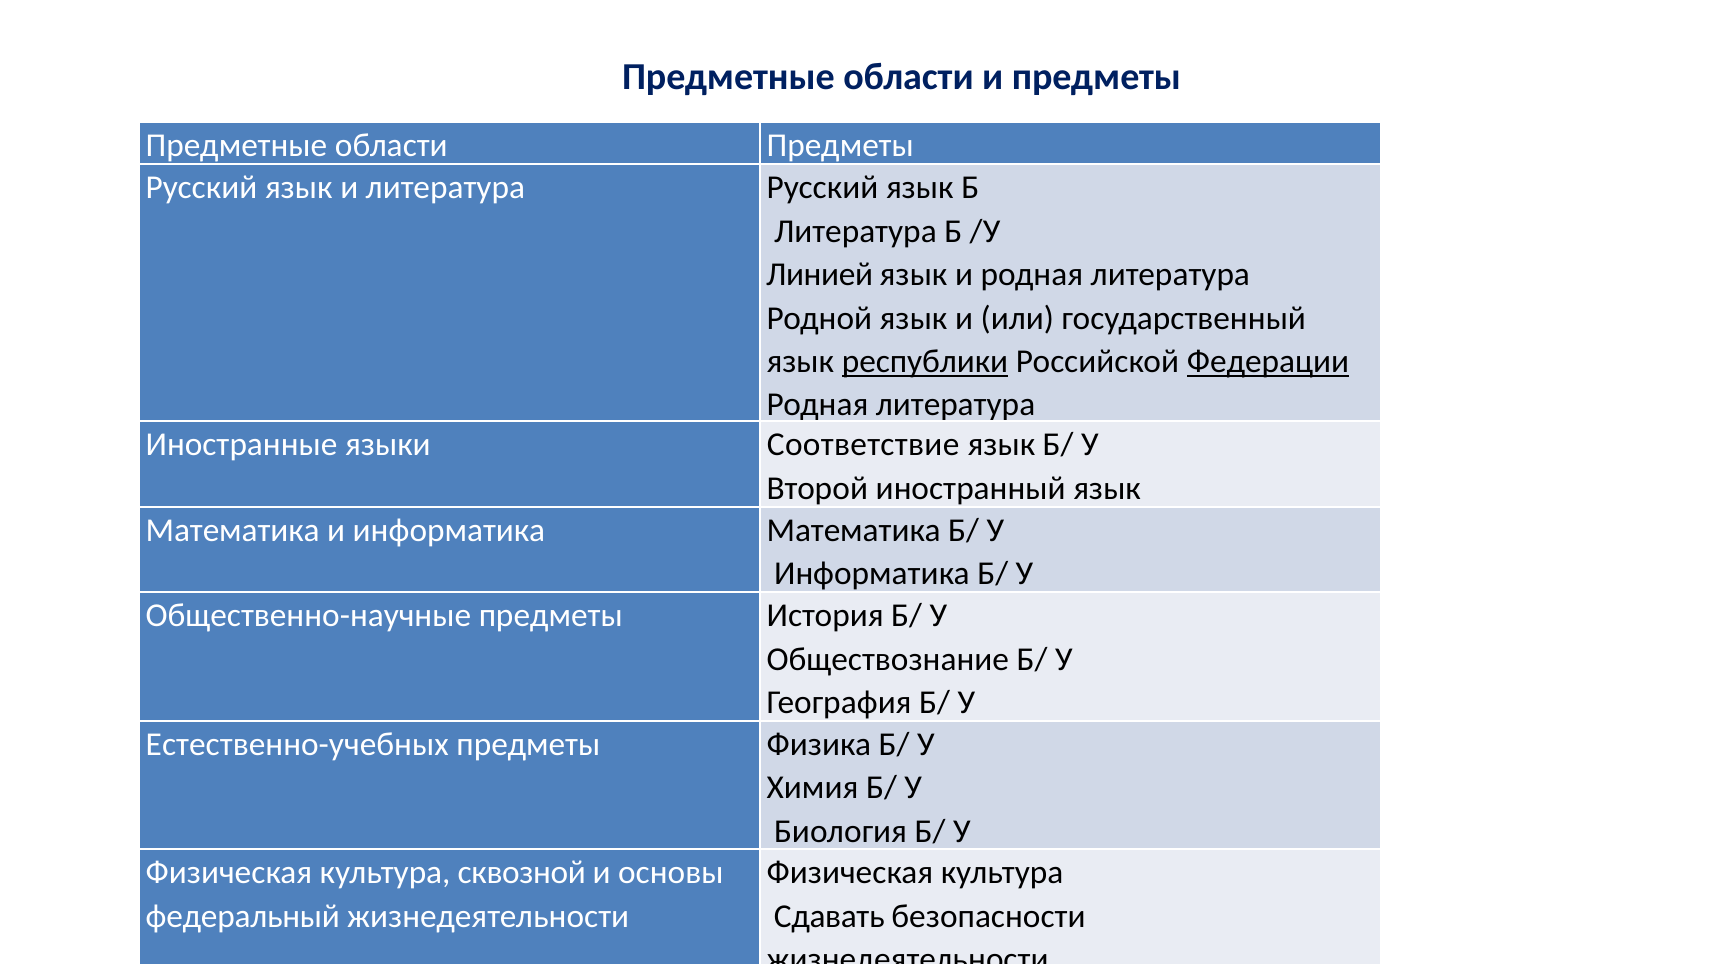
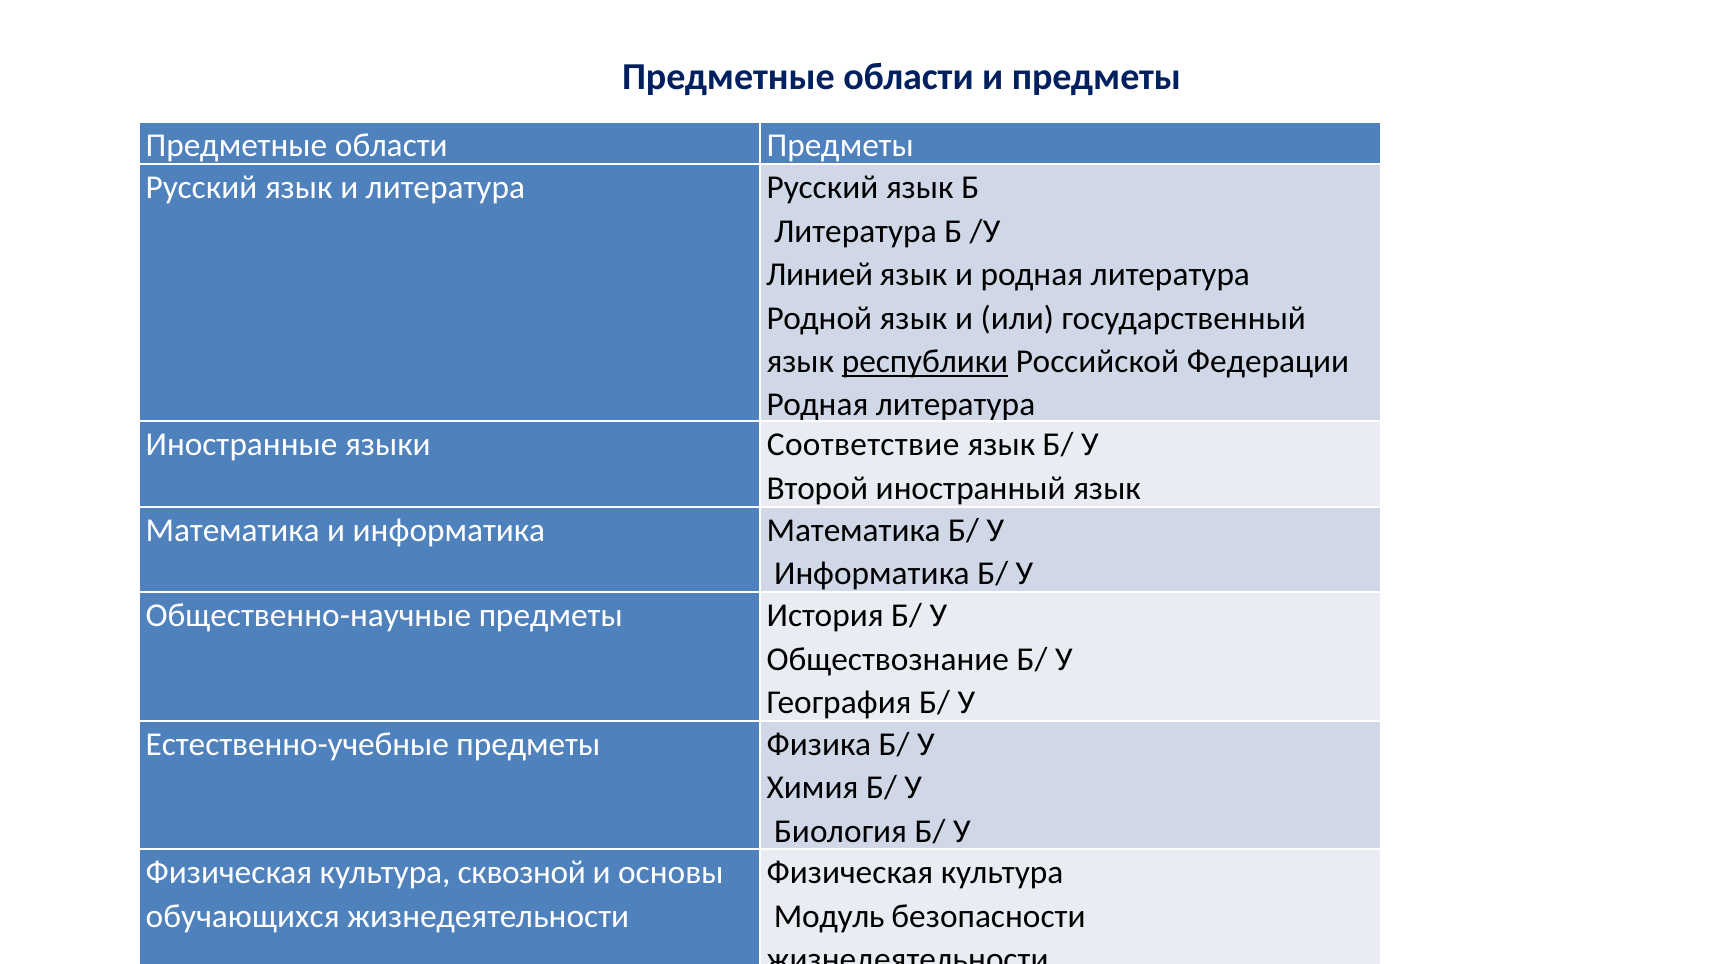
Федерации underline: present -> none
Естественно-учебных: Естественно-учебных -> Естественно-учебные
федеральный: федеральный -> обучающихся
Сдавать at (829, 916): Сдавать -> Модуль
